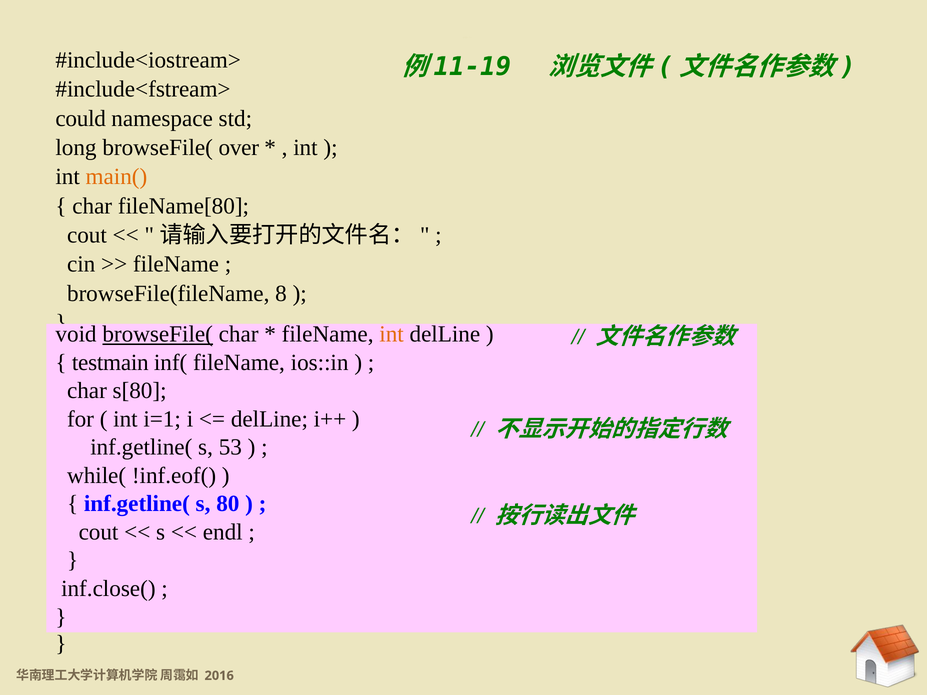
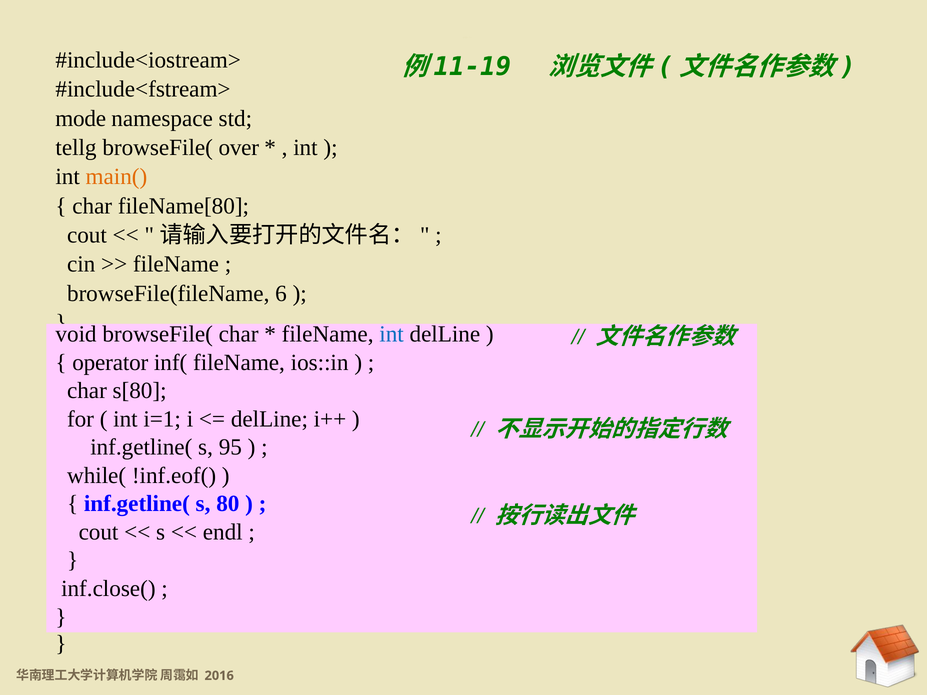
could: could -> mode
long: long -> tellg
8: 8 -> 6
browseFile( at (158, 334) underline: present -> none
int at (392, 334) colour: orange -> blue
testmain: testmain -> operator
53: 53 -> 95
